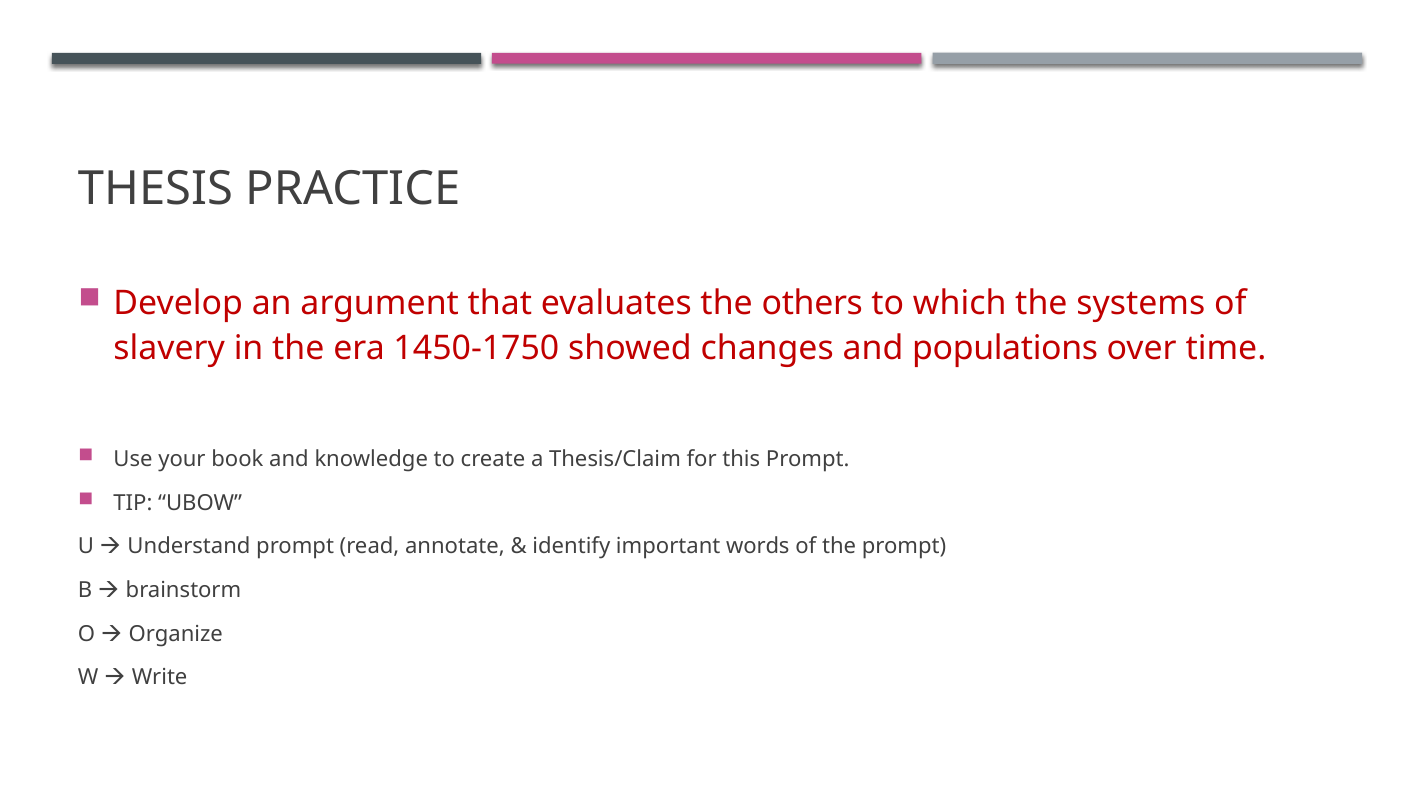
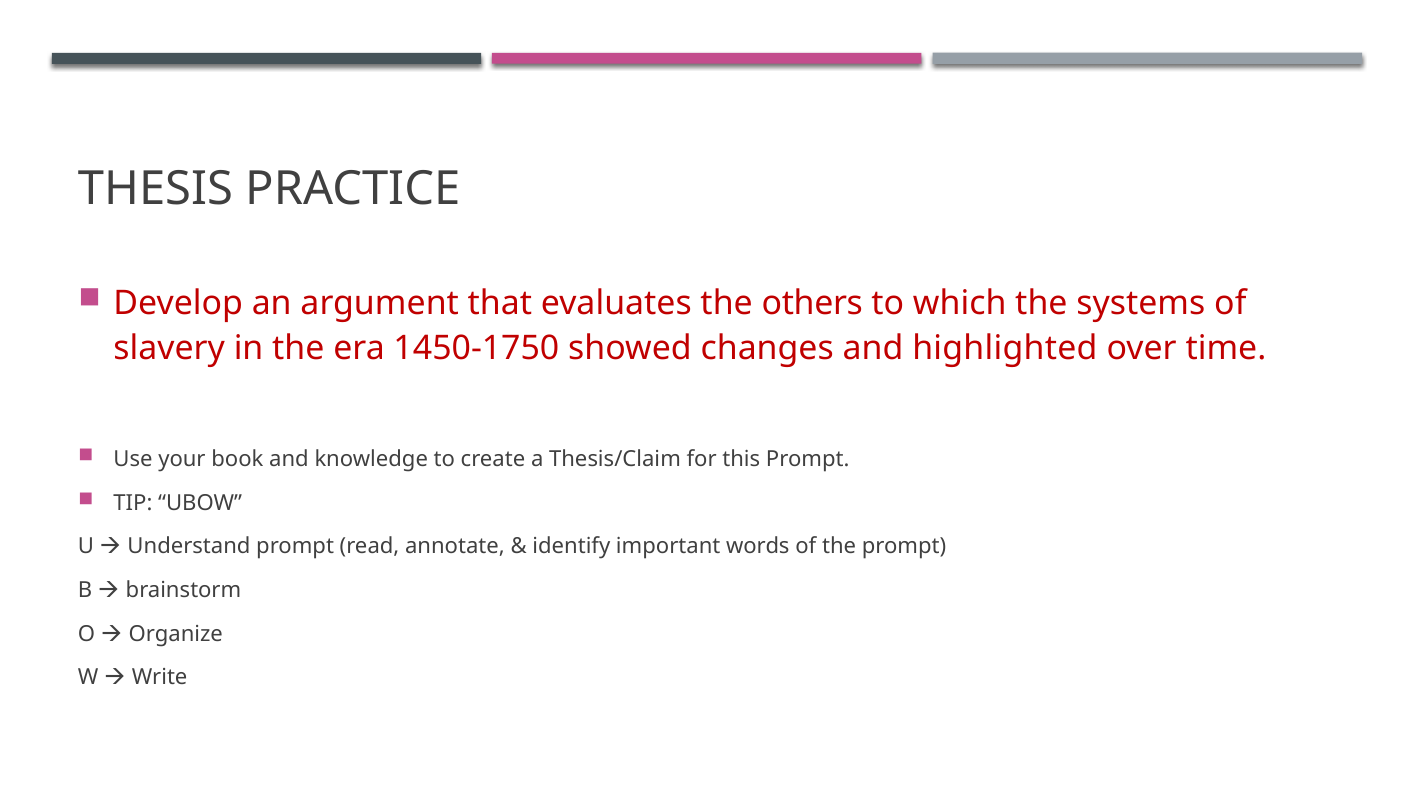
populations: populations -> highlighted
